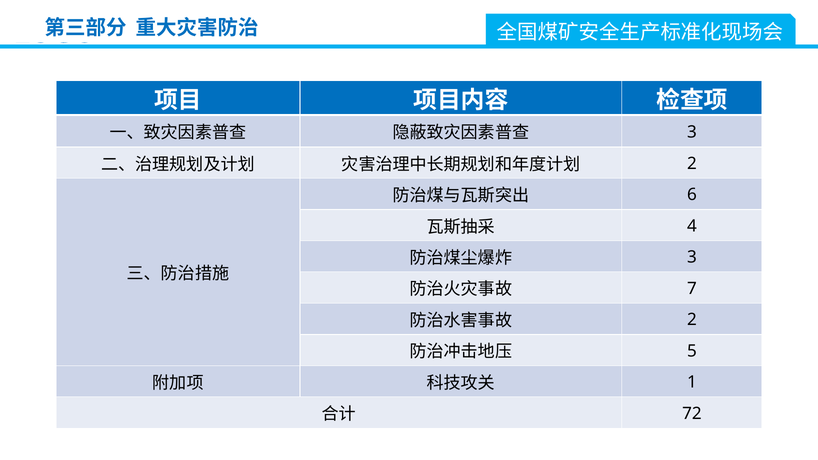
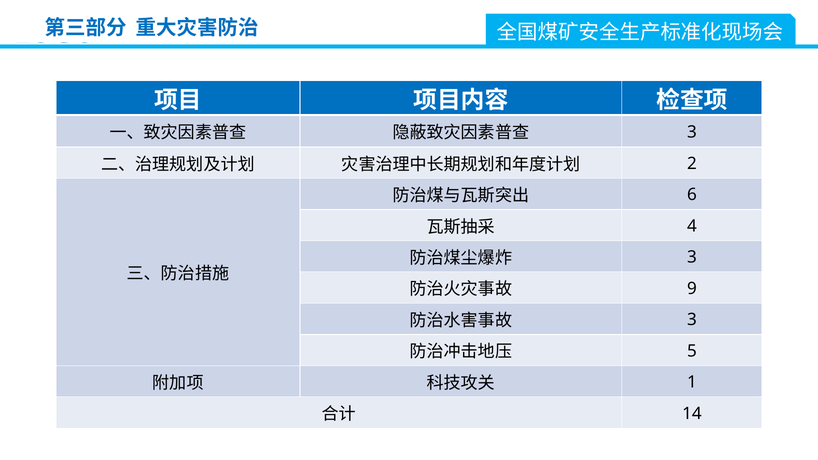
7: 7 -> 9
2 at (692, 320): 2 -> 3
72: 72 -> 14
